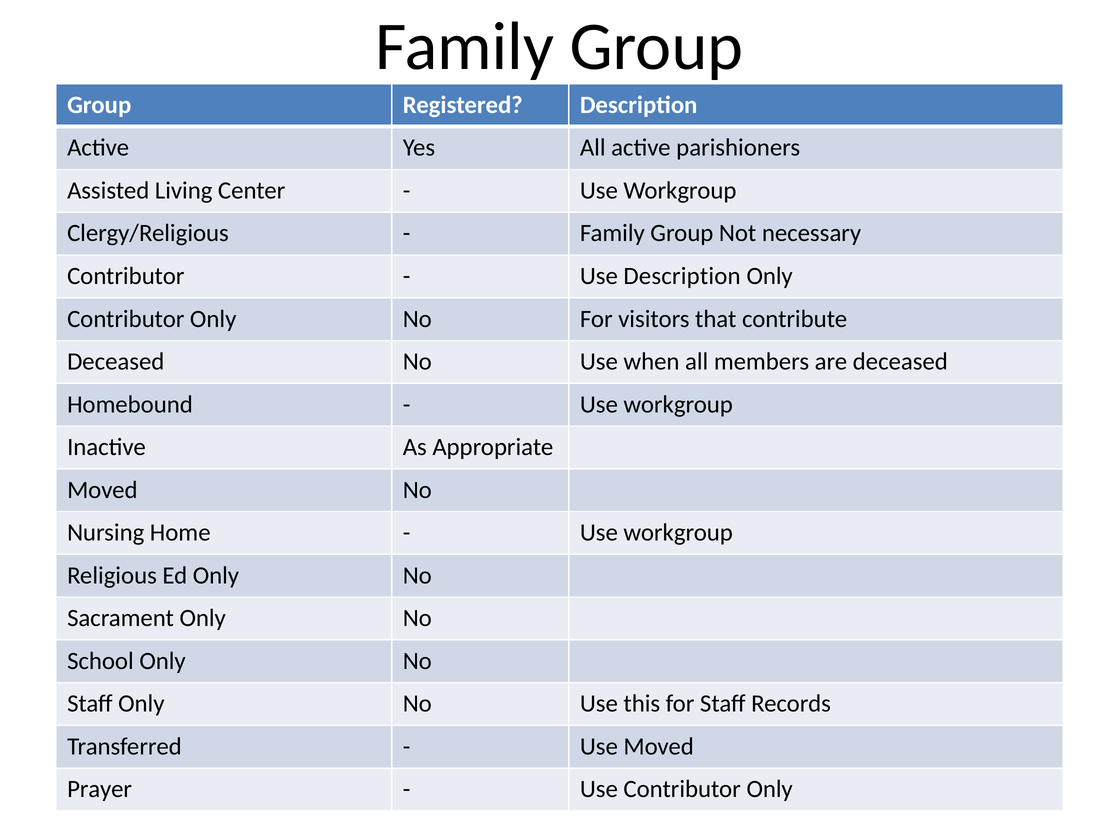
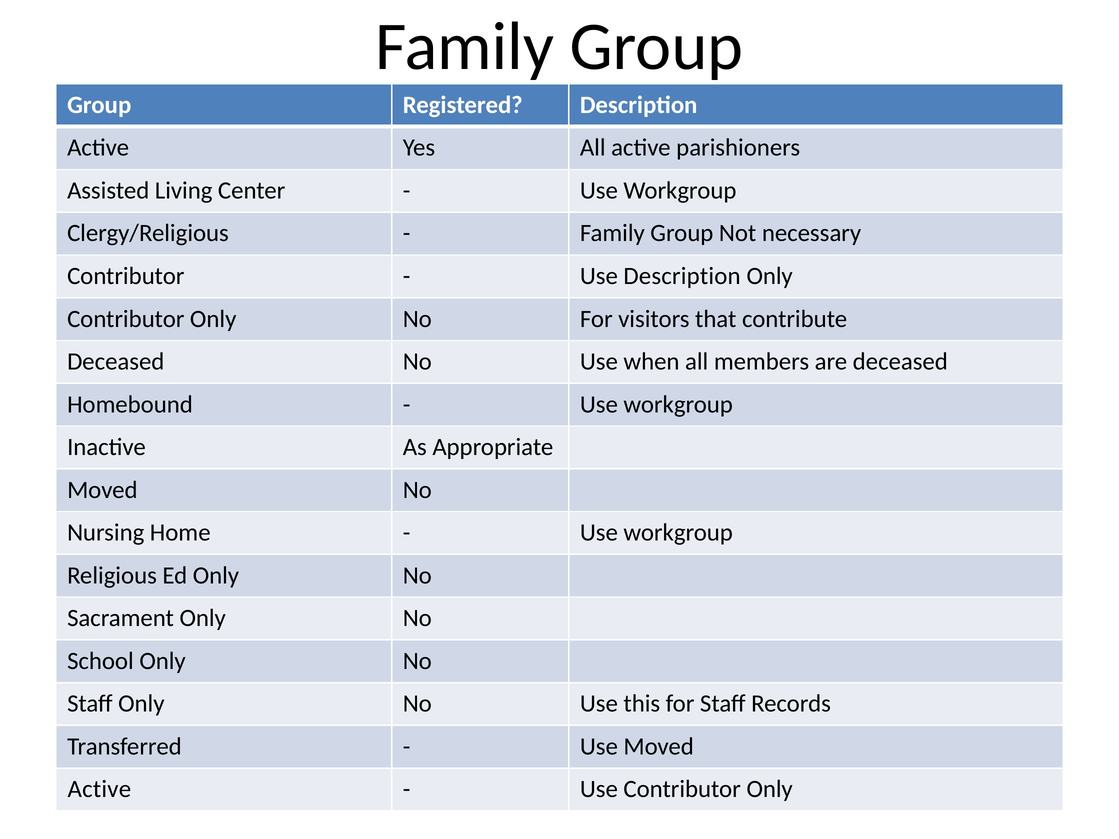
Prayer at (100, 789): Prayer -> Active
